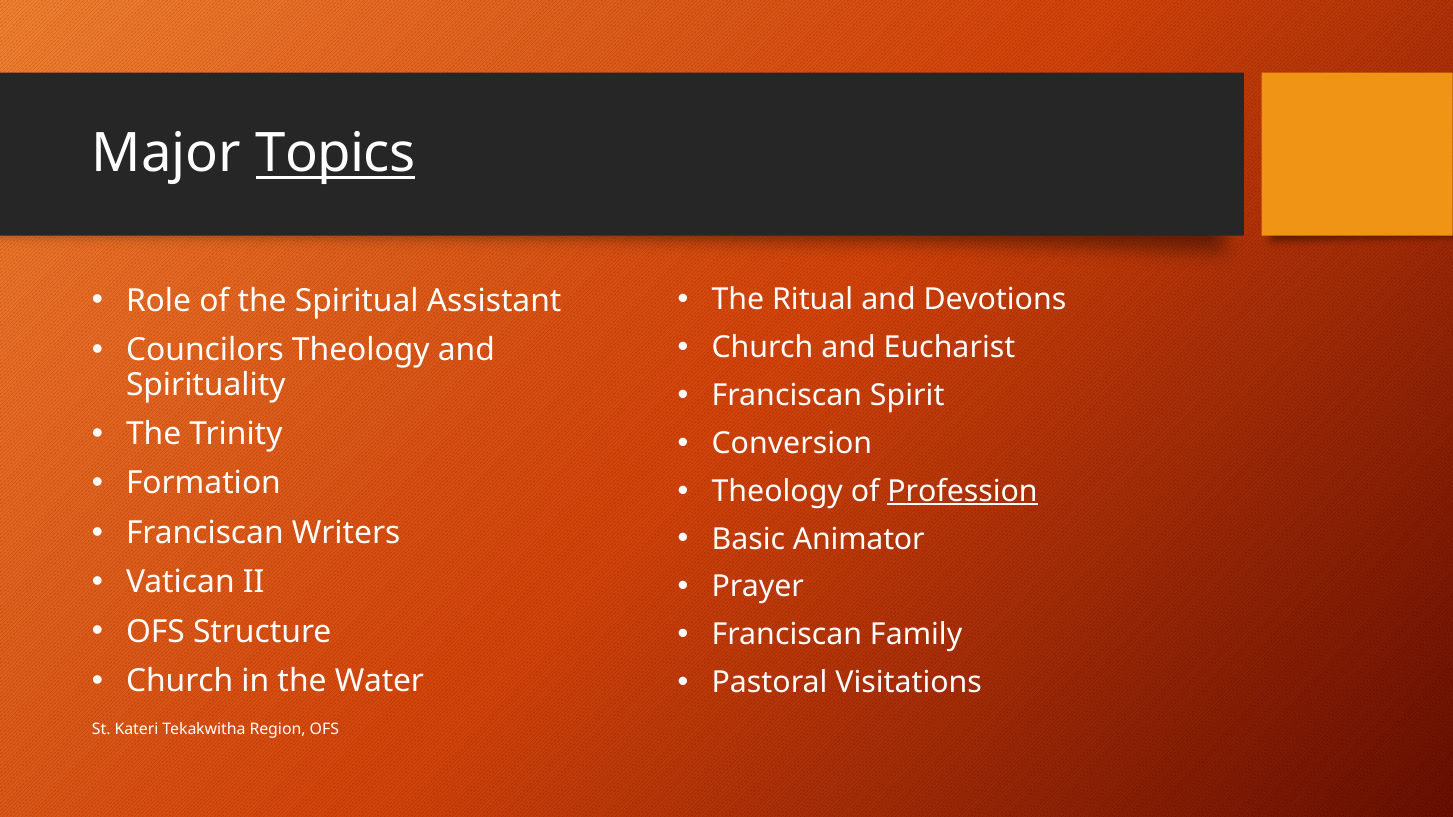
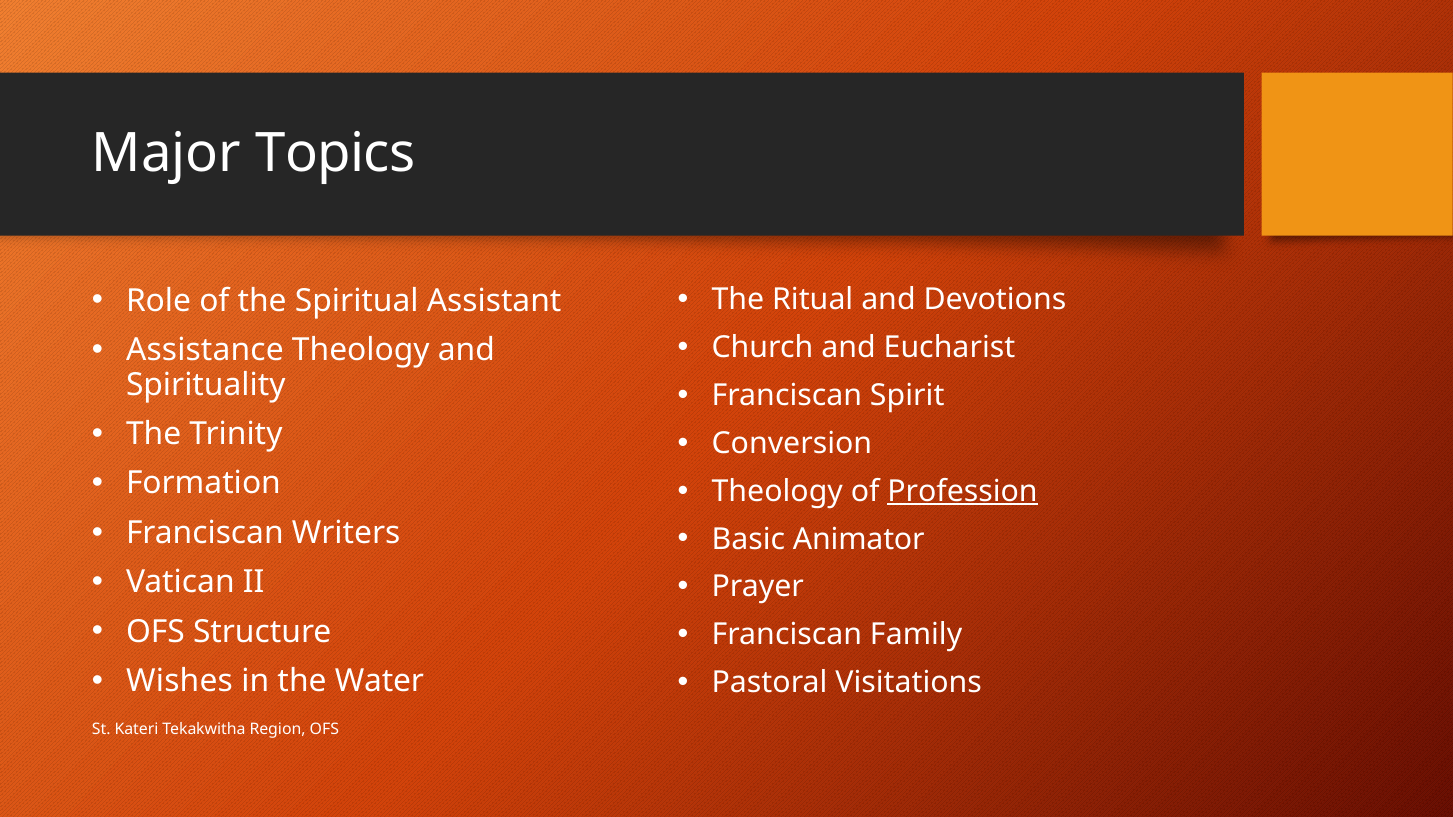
Topics underline: present -> none
Councilors: Councilors -> Assistance
Church at (180, 681): Church -> Wishes
